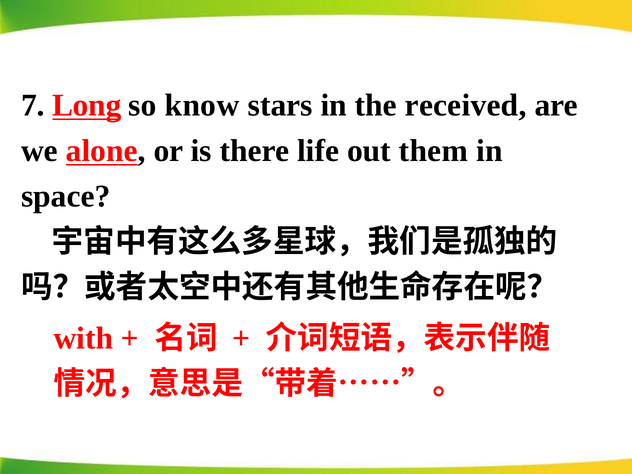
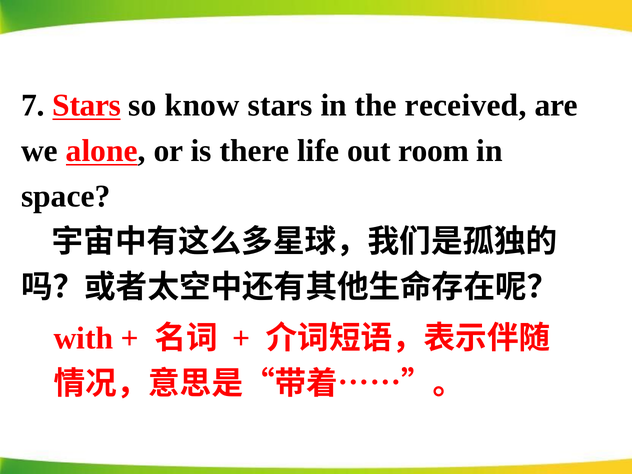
7 Long: Long -> Stars
them: them -> room
